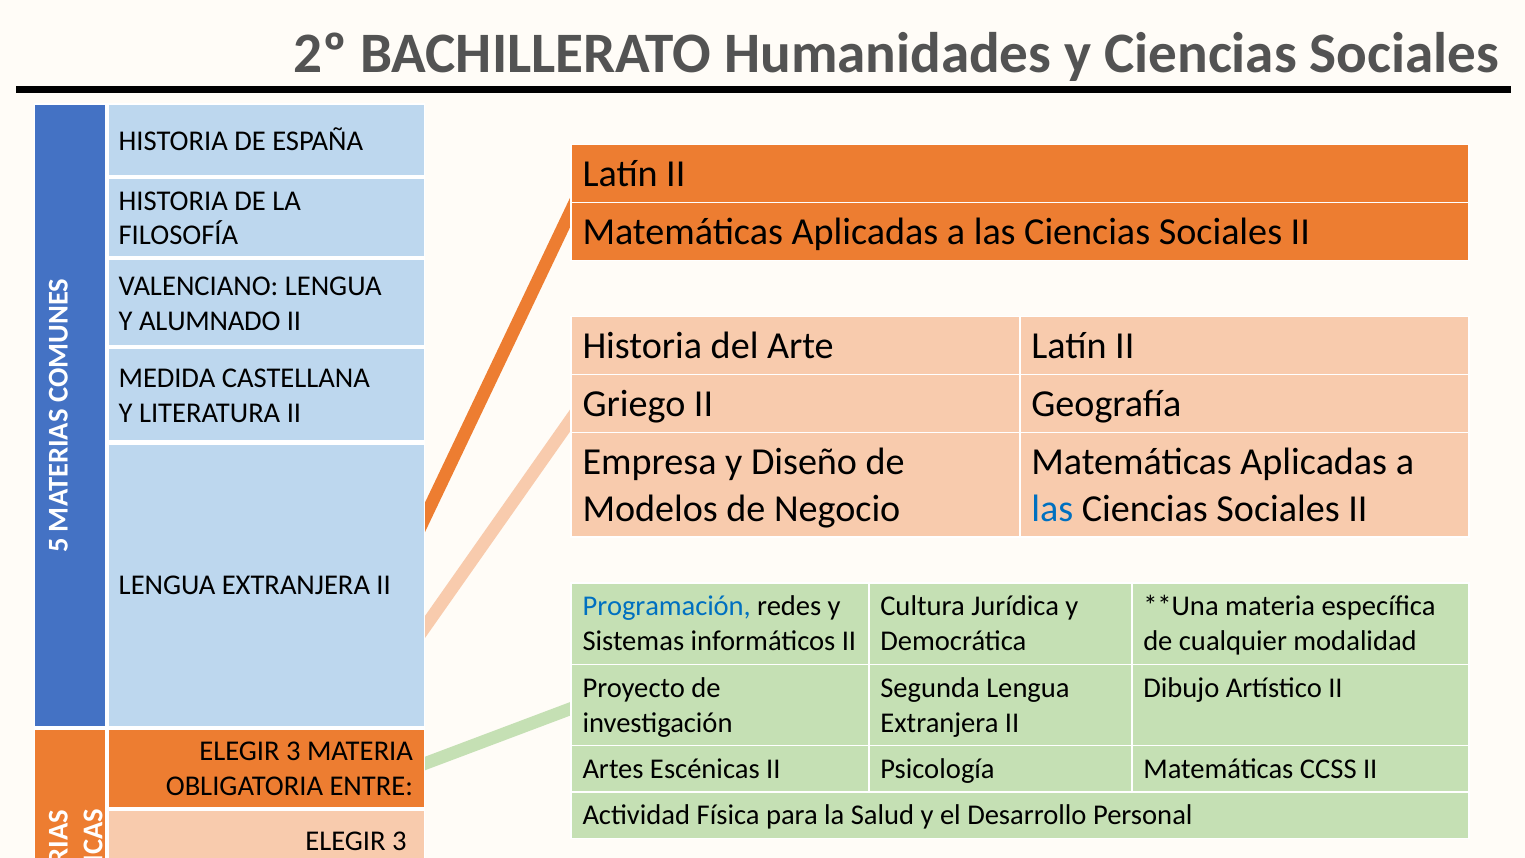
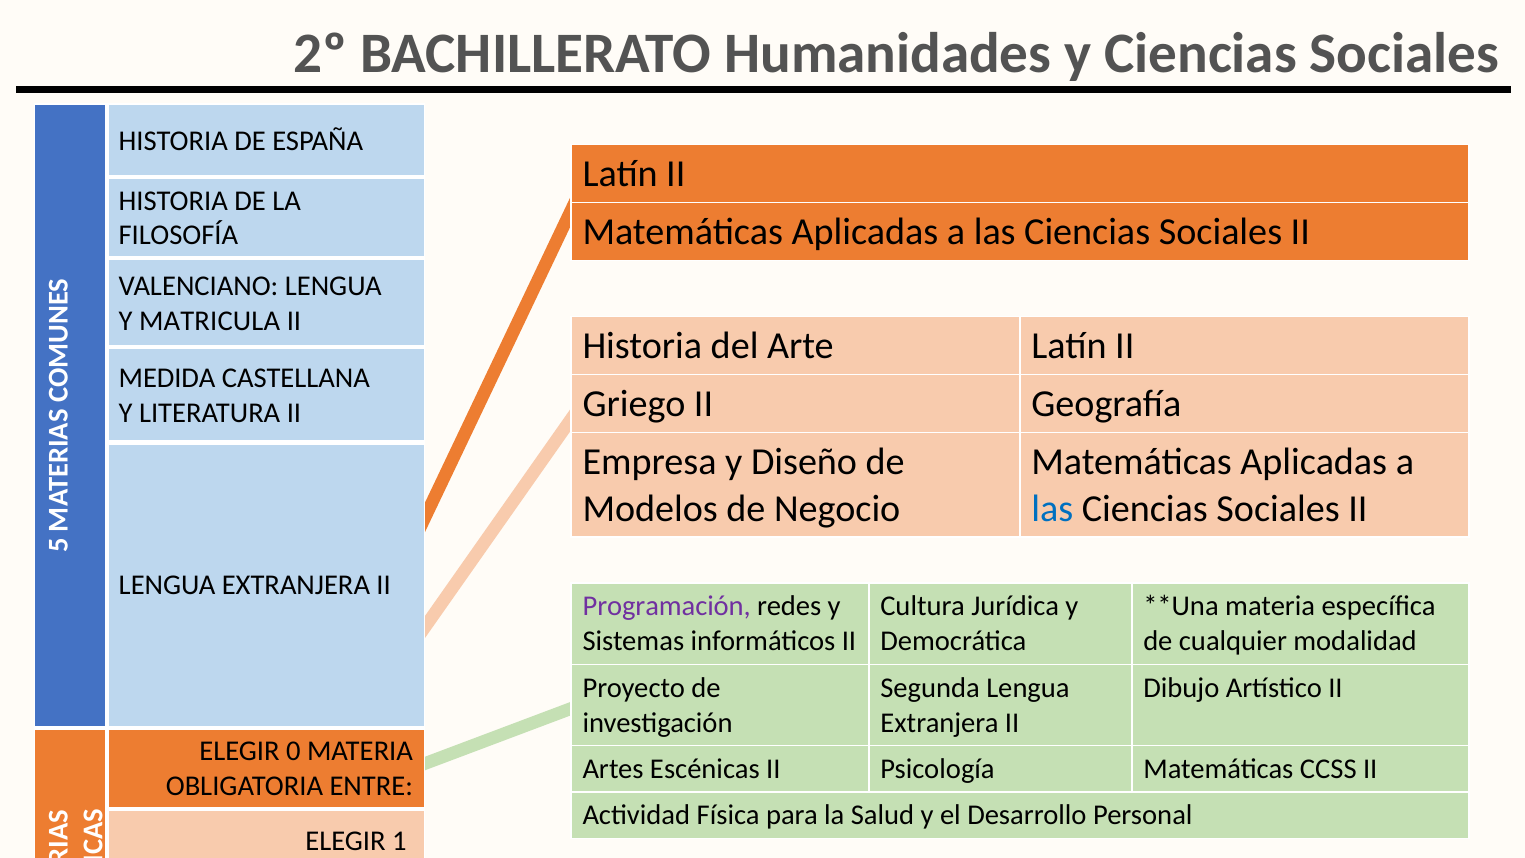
ALUMNADO: ALUMNADO -> MATRICULA
Programación colour: blue -> purple
3 at (293, 751): 3 -> 0
3 at (399, 841): 3 -> 1
